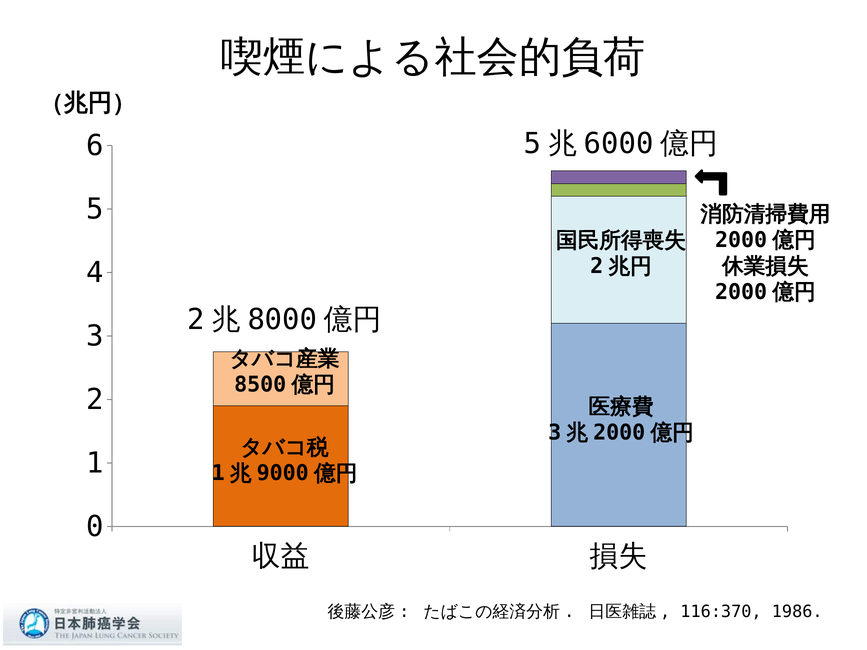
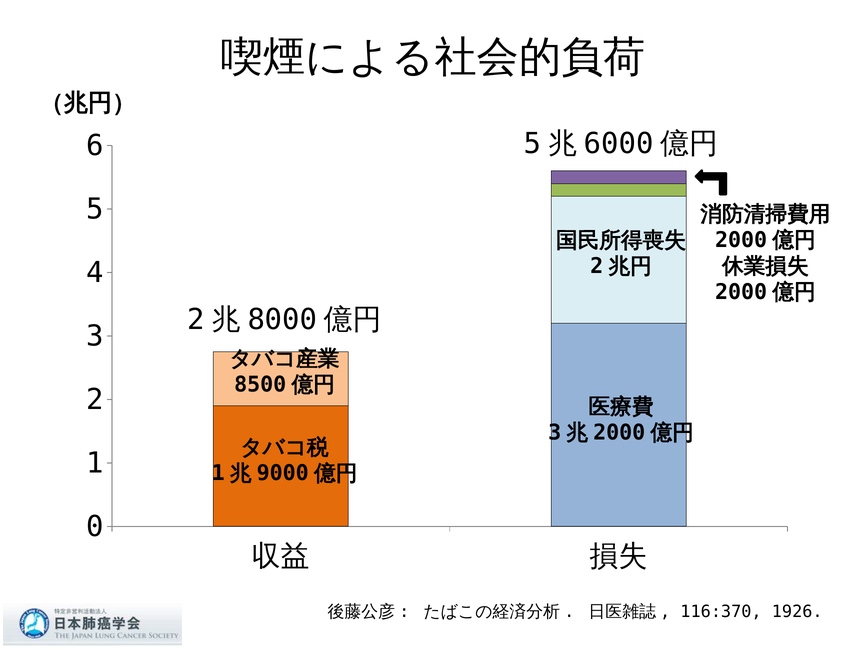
1986: 1986 -> 1926
